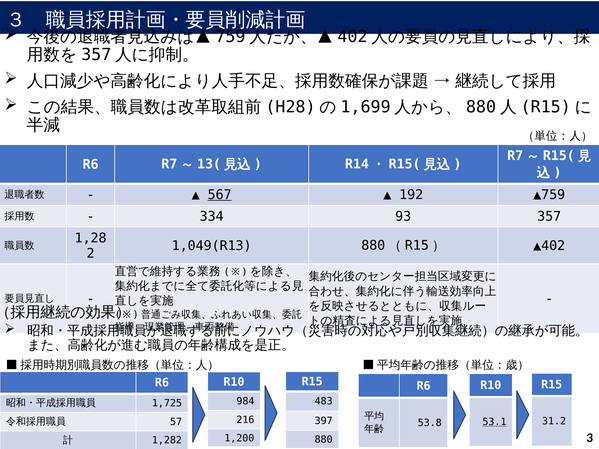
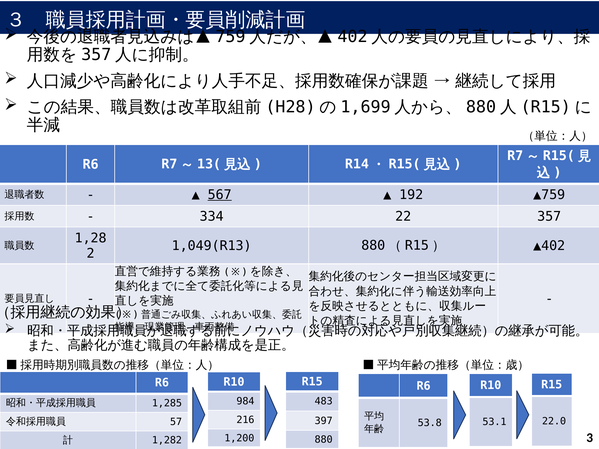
93: 93 -> 22
1,725: 1,725 -> 1,285
31.2: 31.2 -> 22.0
53.1 underline: present -> none
